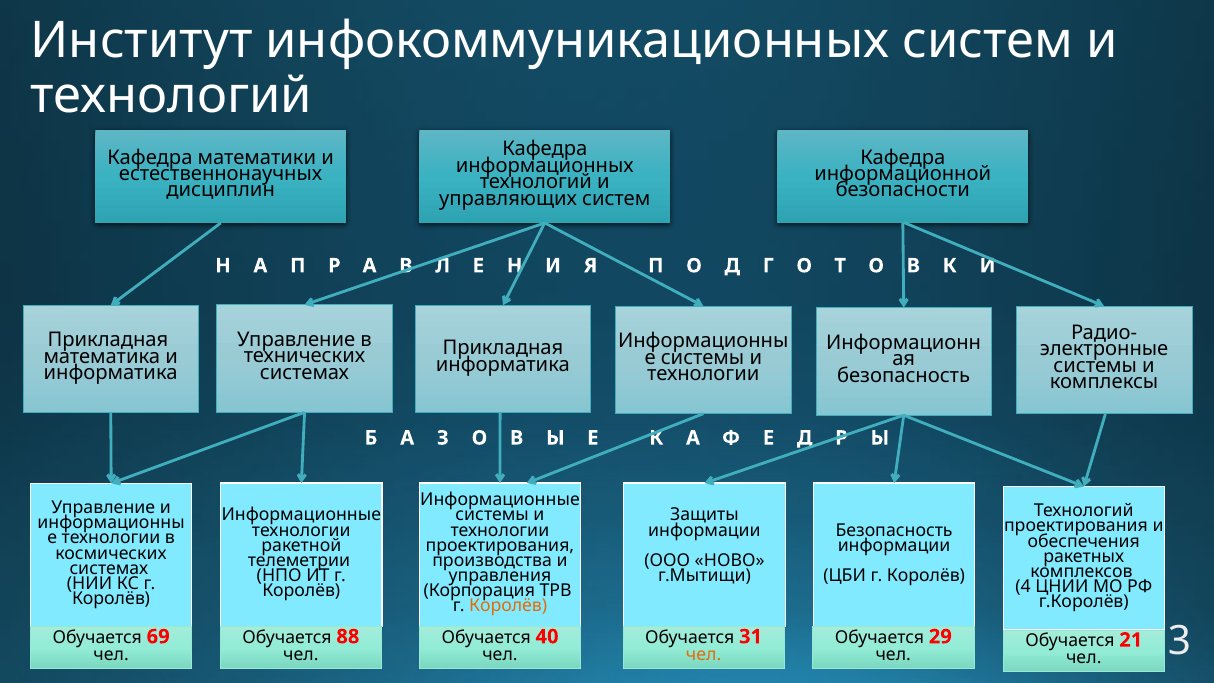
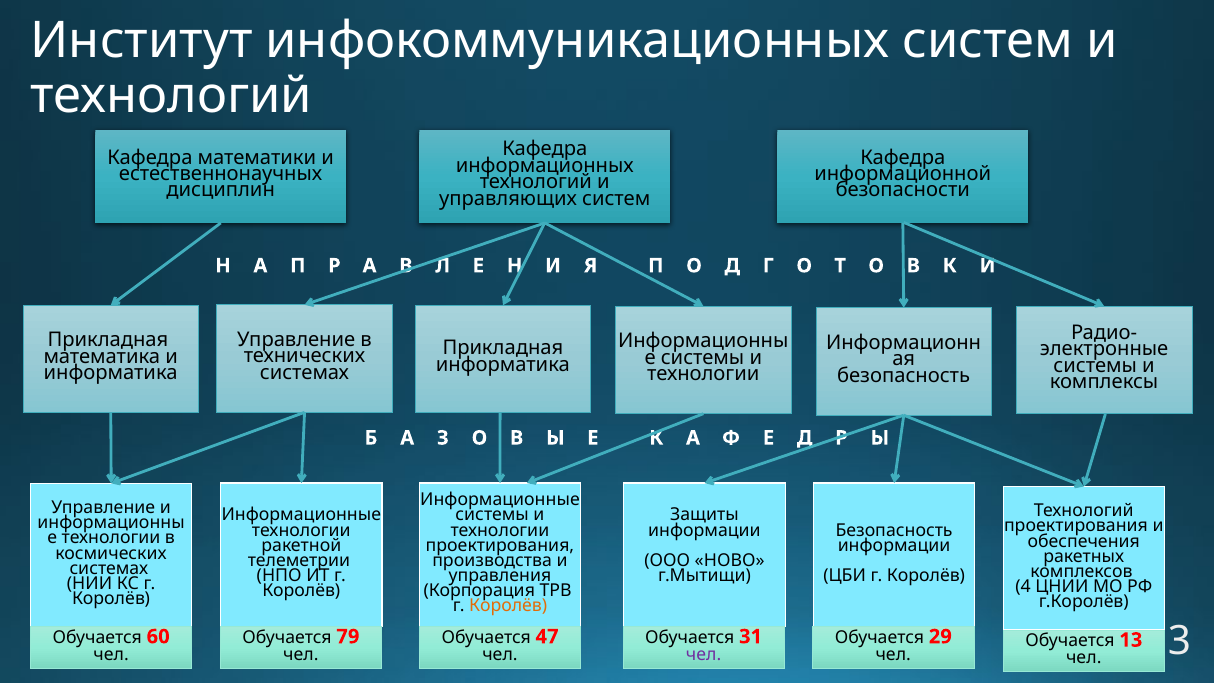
69: 69 -> 60
88: 88 -> 79
40: 40 -> 47
21: 21 -> 13
чел at (704, 654) colour: orange -> purple
